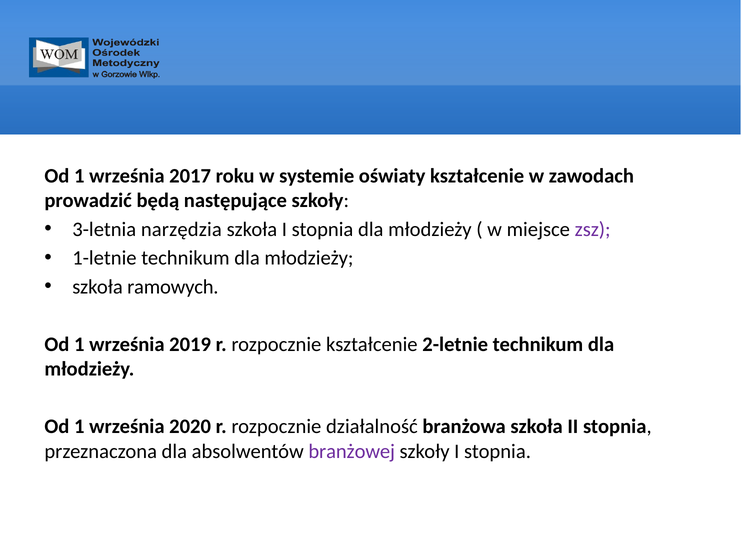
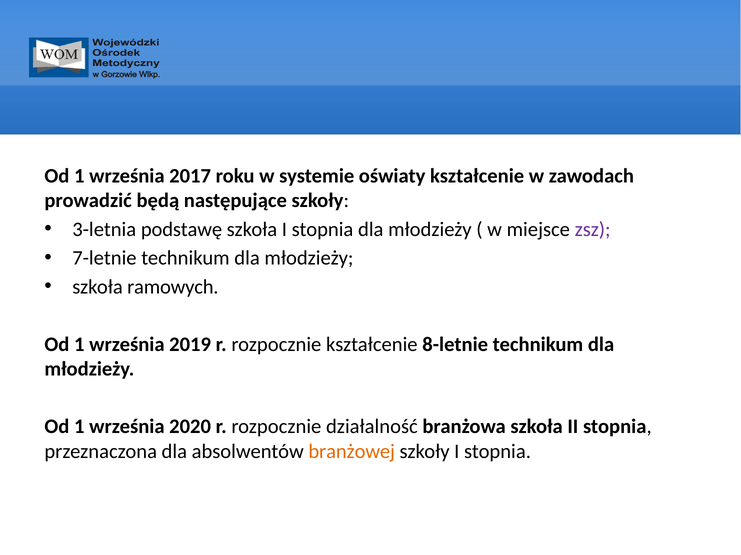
narzędzia: narzędzia -> podstawę
1-letnie: 1-letnie -> 7-letnie
2-letnie: 2-letnie -> 8-letnie
branżowej colour: purple -> orange
